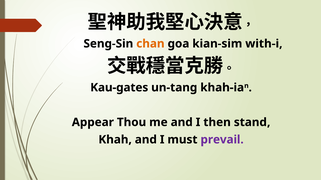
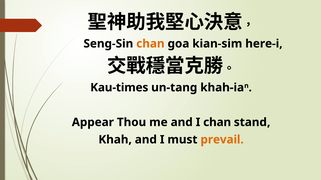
with-i: with-i -> here-i
Kau-gates: Kau-gates -> Kau-times
I then: then -> chan
prevail colour: purple -> orange
